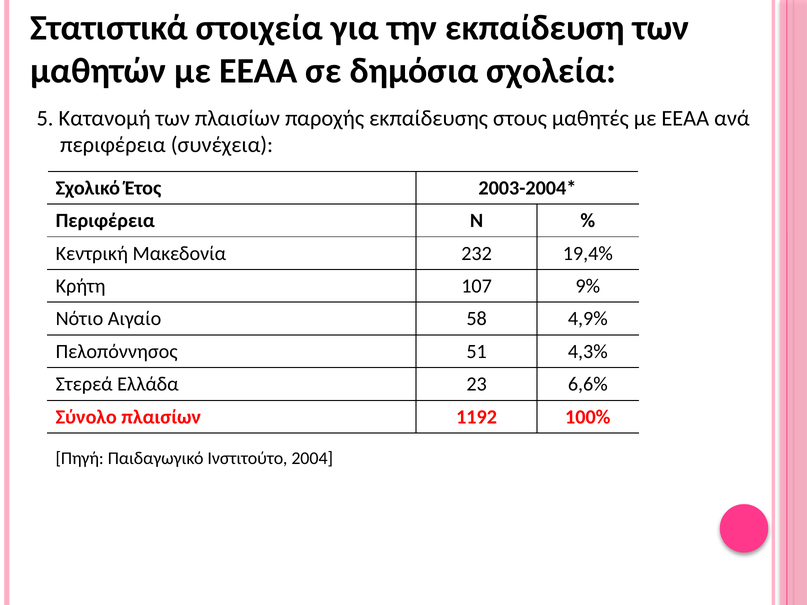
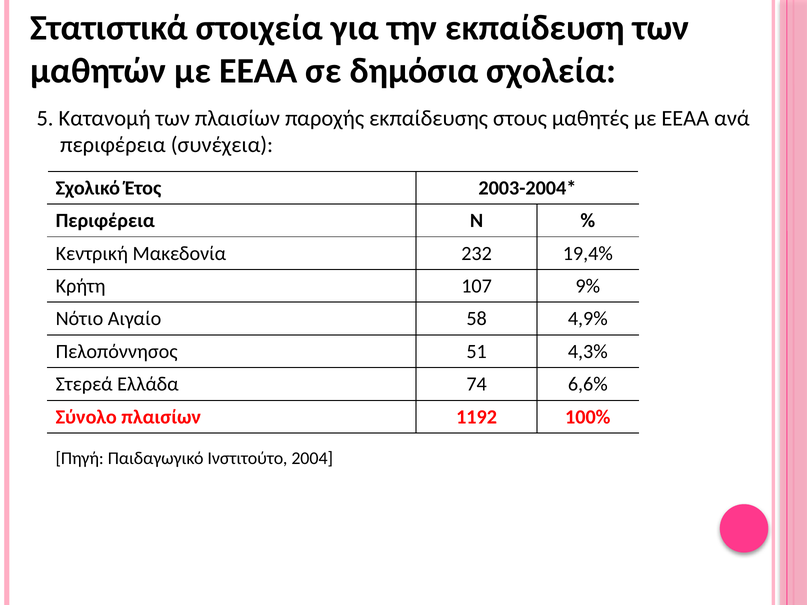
23: 23 -> 74
